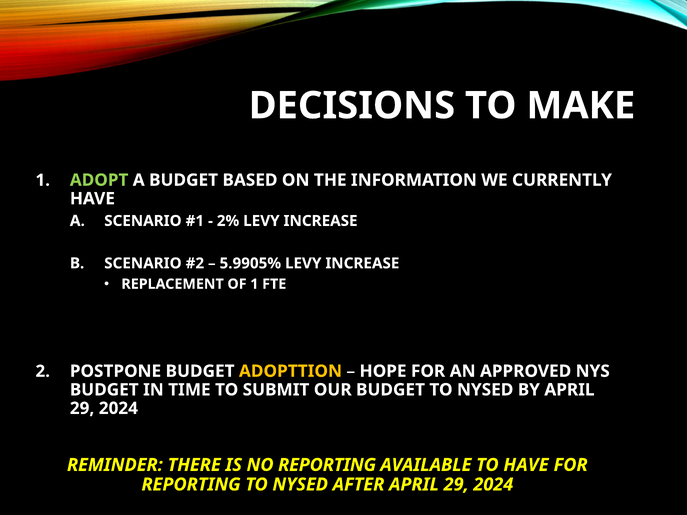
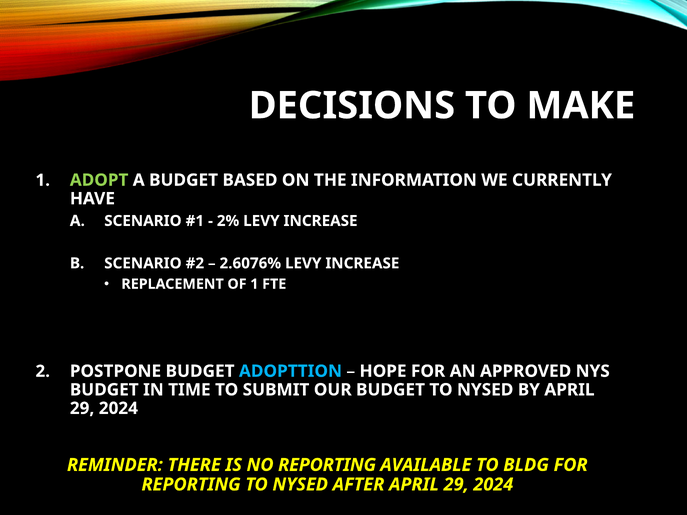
5.9905%: 5.9905% -> 2.6076%
ADOPTTION colour: yellow -> light blue
TO HAVE: HAVE -> BLDG
